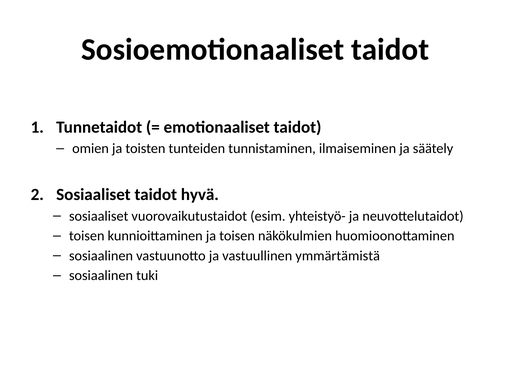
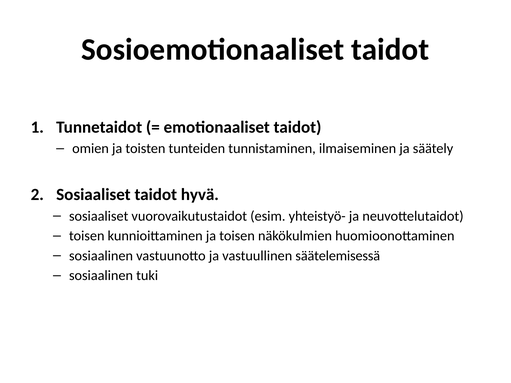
ymmärtämistä: ymmärtämistä -> säätelemisessä
